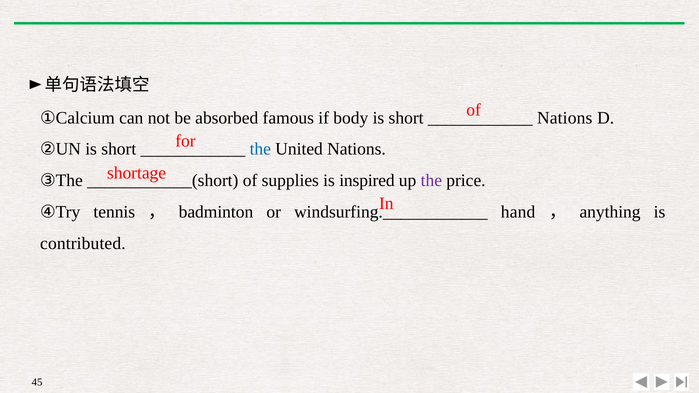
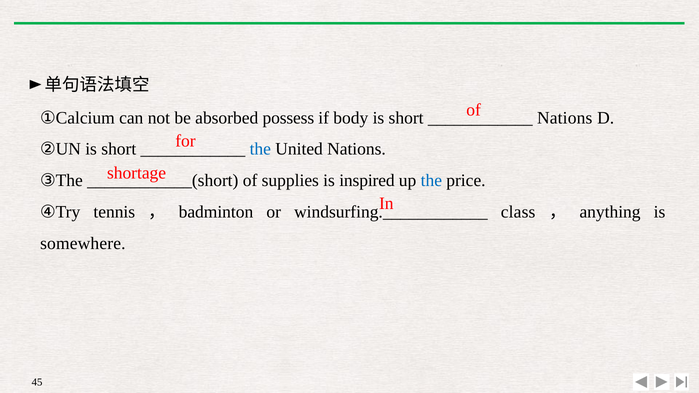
famous: famous -> possess
the at (431, 181) colour: purple -> blue
hand: hand -> class
contributed: contributed -> somewhere
